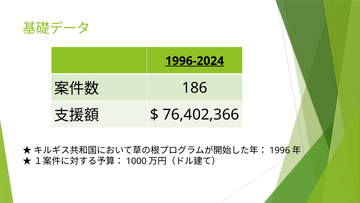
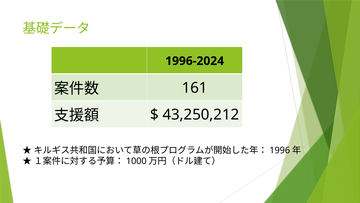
1996-2024 underline: present -> none
186: 186 -> 161
76,402,366: 76,402,366 -> 43,250,212
